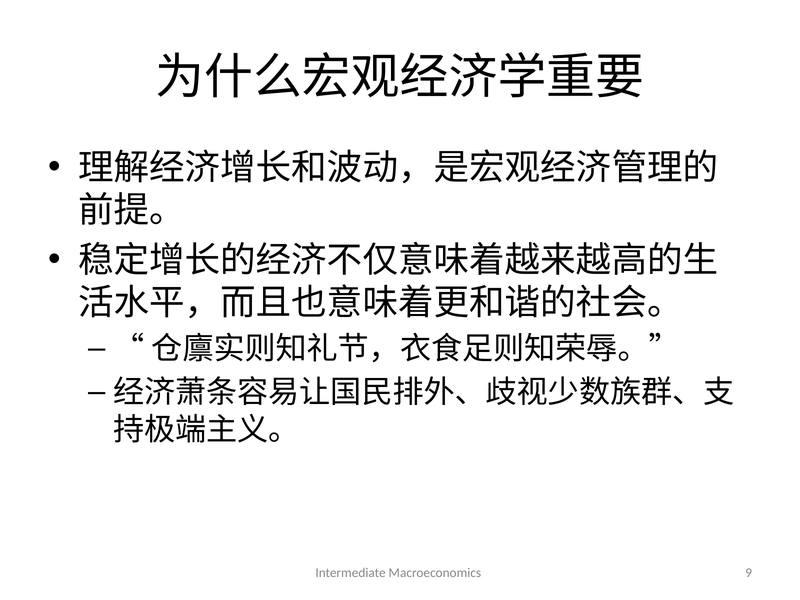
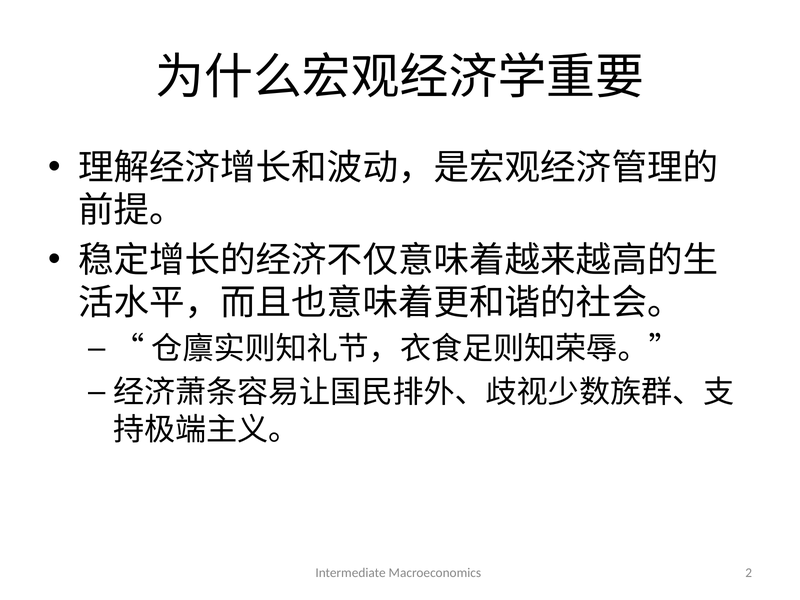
9: 9 -> 2
